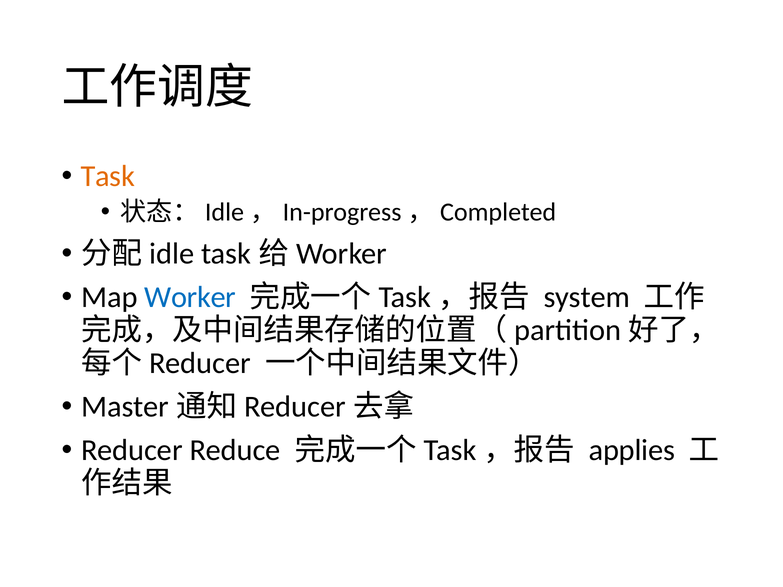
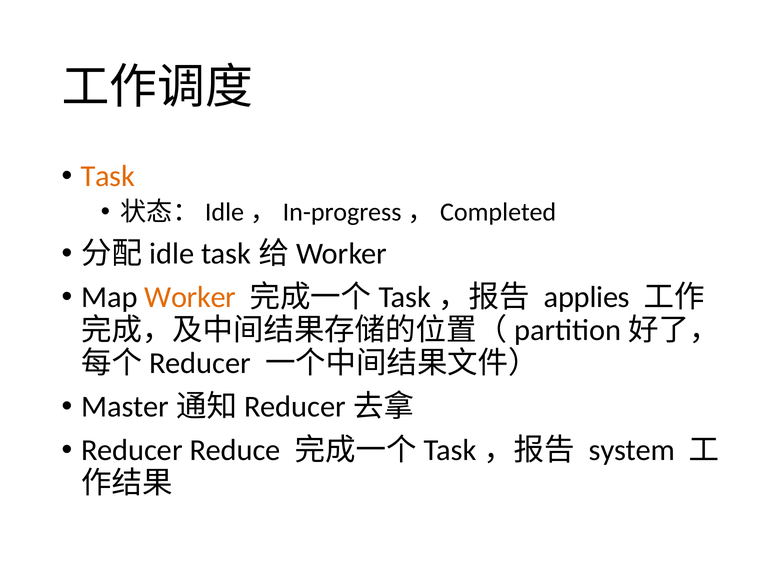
Worker colour: blue -> orange
system: system -> applies
applies: applies -> system
